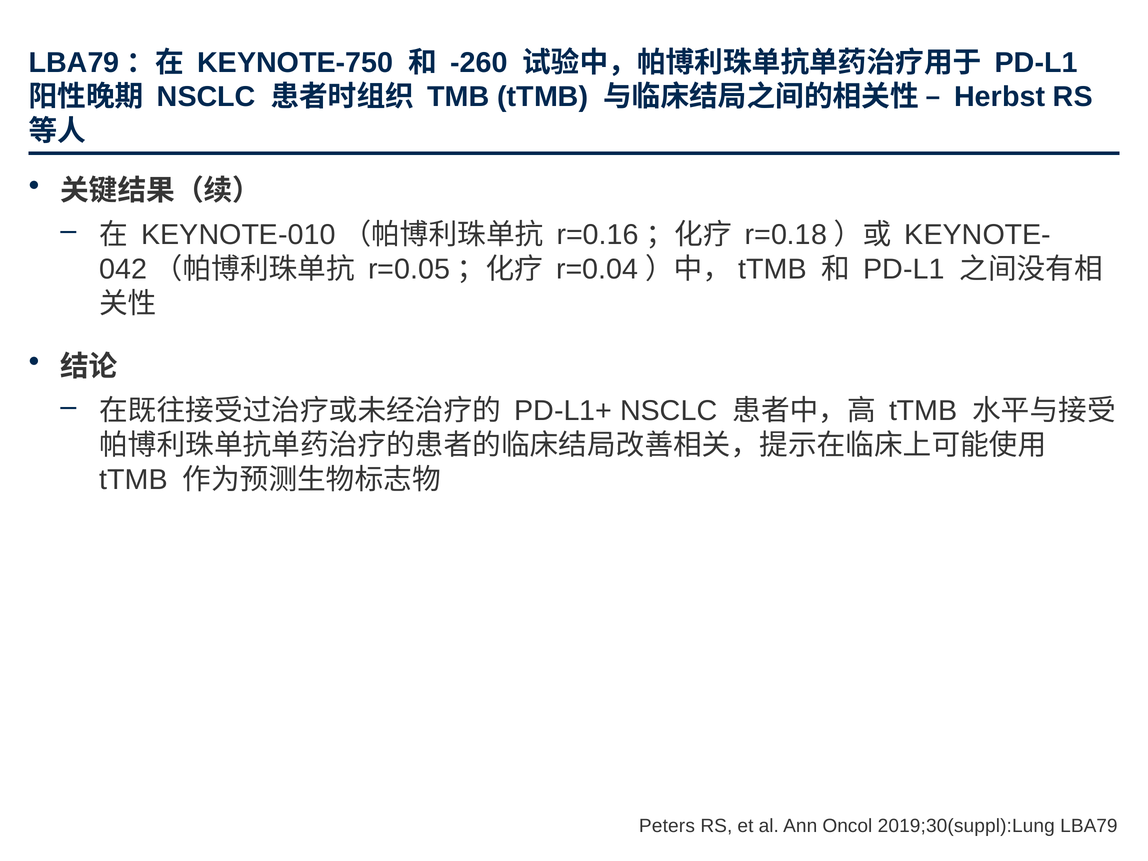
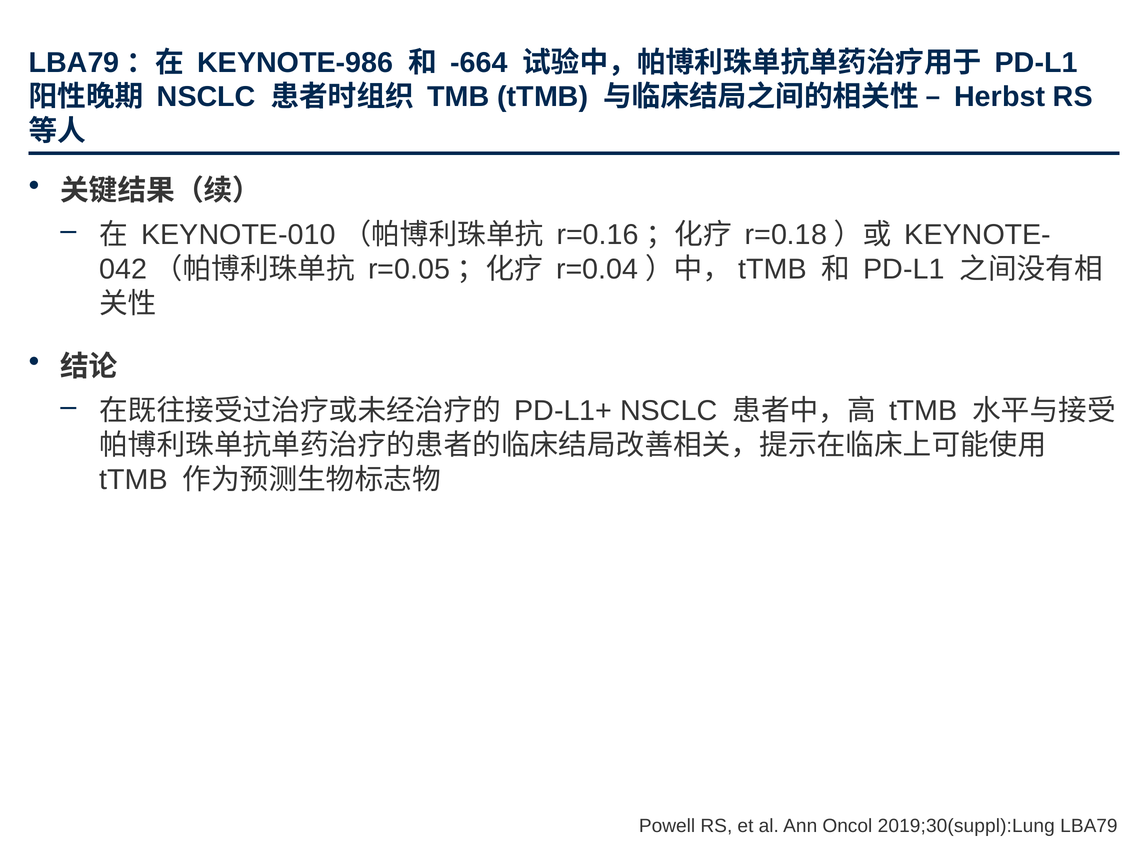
KEYNOTE-750: KEYNOTE-750 -> KEYNOTE-986
-260: -260 -> -664
Peters: Peters -> Powell
